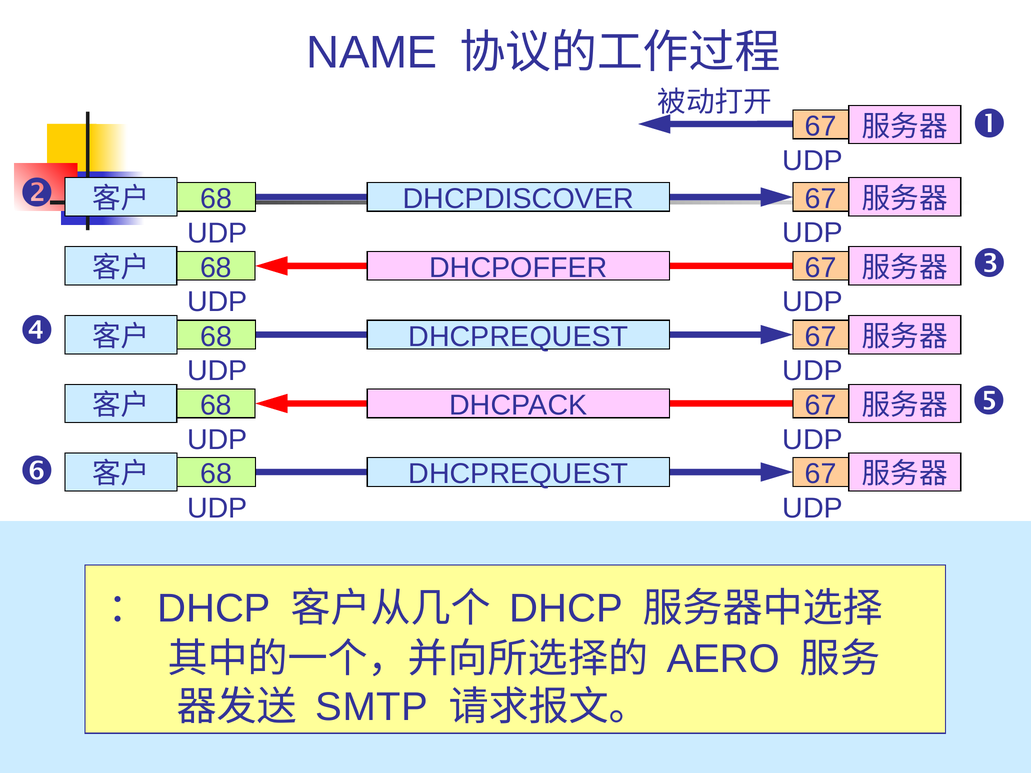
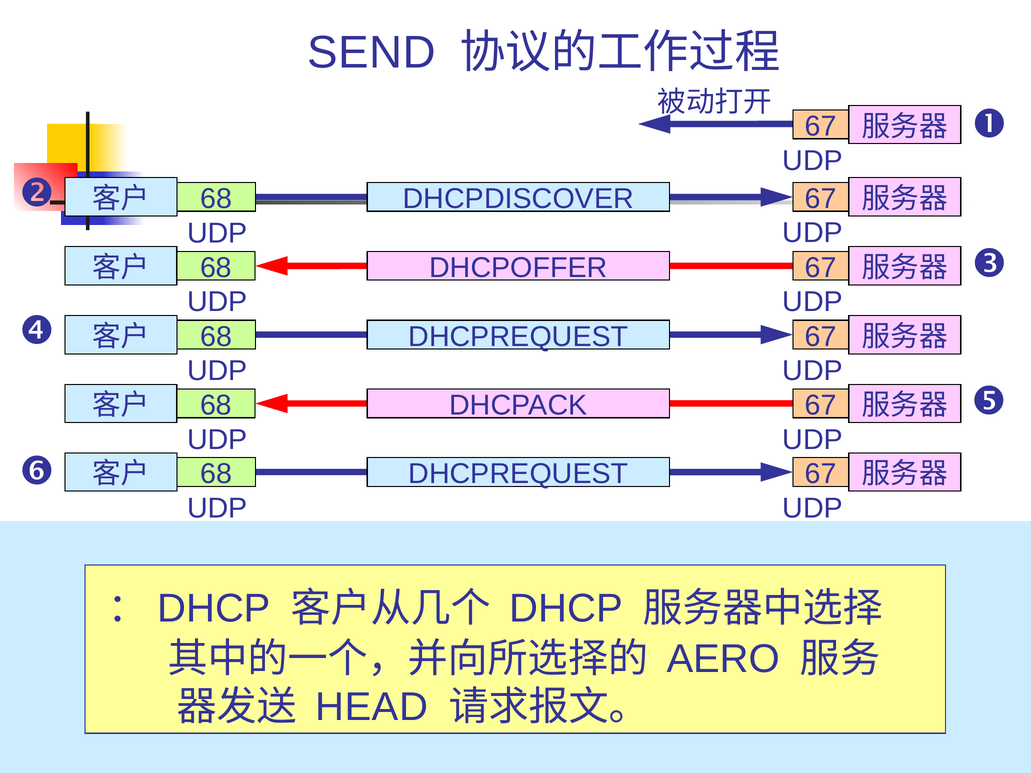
NAME: NAME -> SEND
SMTP: SMTP -> HEAD
